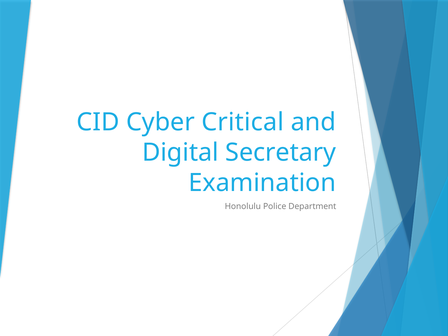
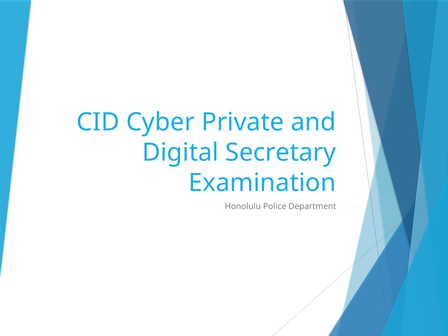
Critical: Critical -> Private
